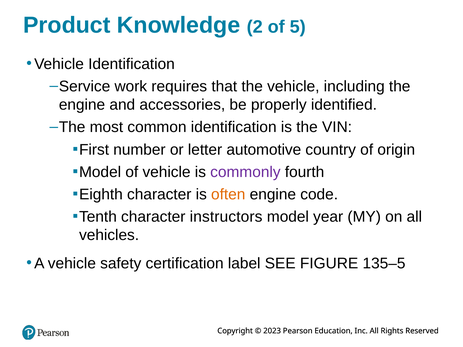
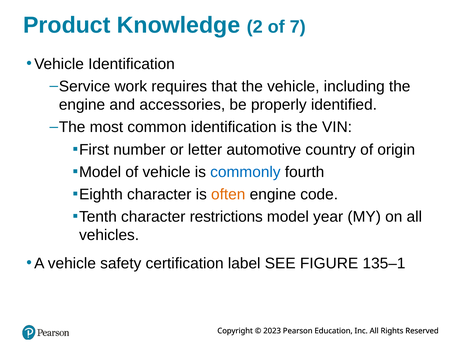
5: 5 -> 7
commonly colour: purple -> blue
instructors: instructors -> restrictions
135–5: 135–5 -> 135–1
